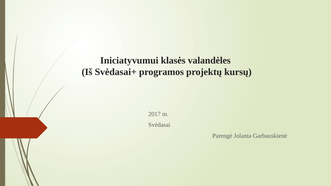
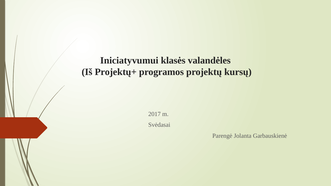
Svėdasai+: Svėdasai+ -> Projektų+
